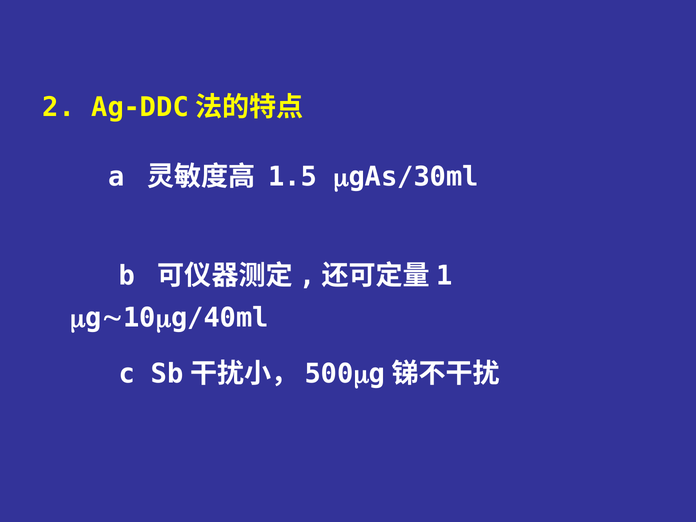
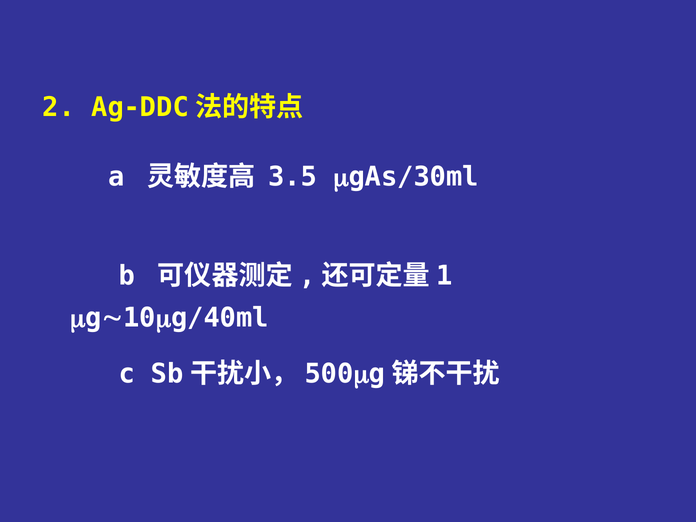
1.5: 1.5 -> 3.5
